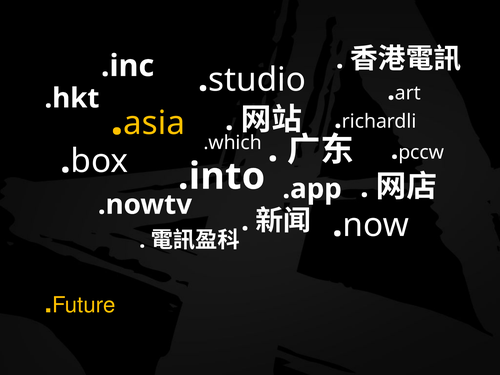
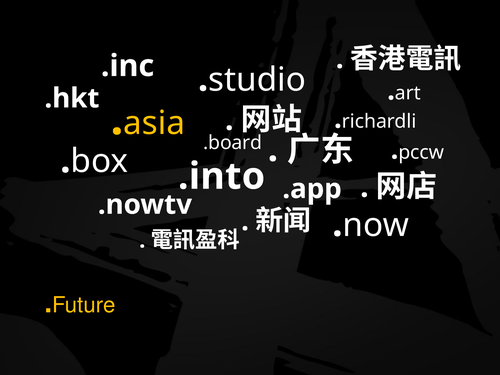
.which: .which -> .board
